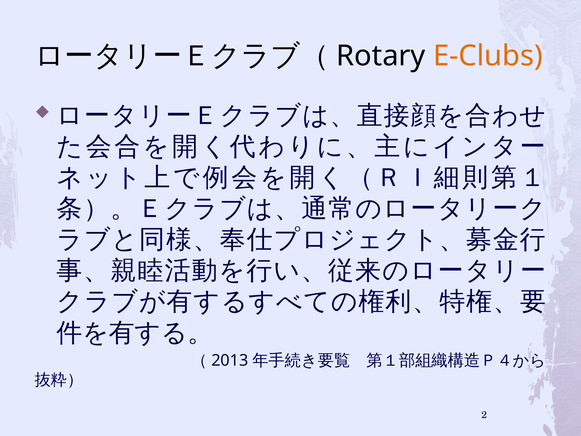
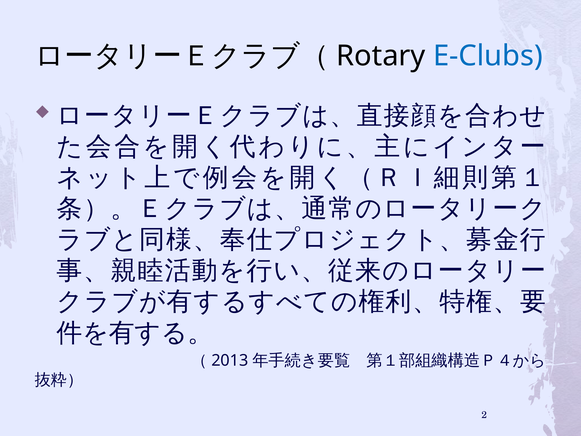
E-Clubs colour: orange -> blue
